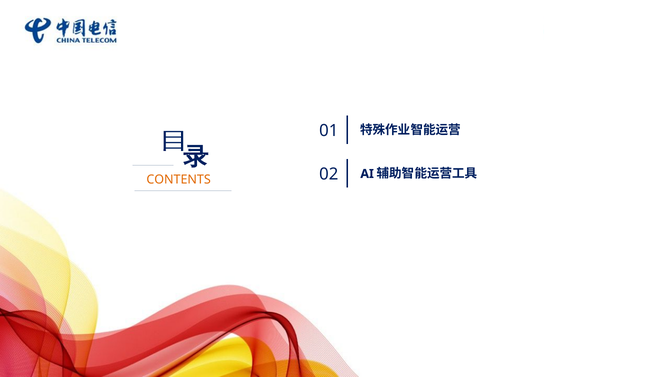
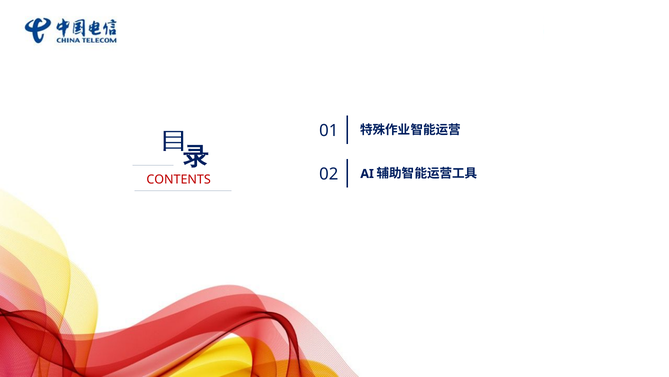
CONTENTS colour: orange -> red
